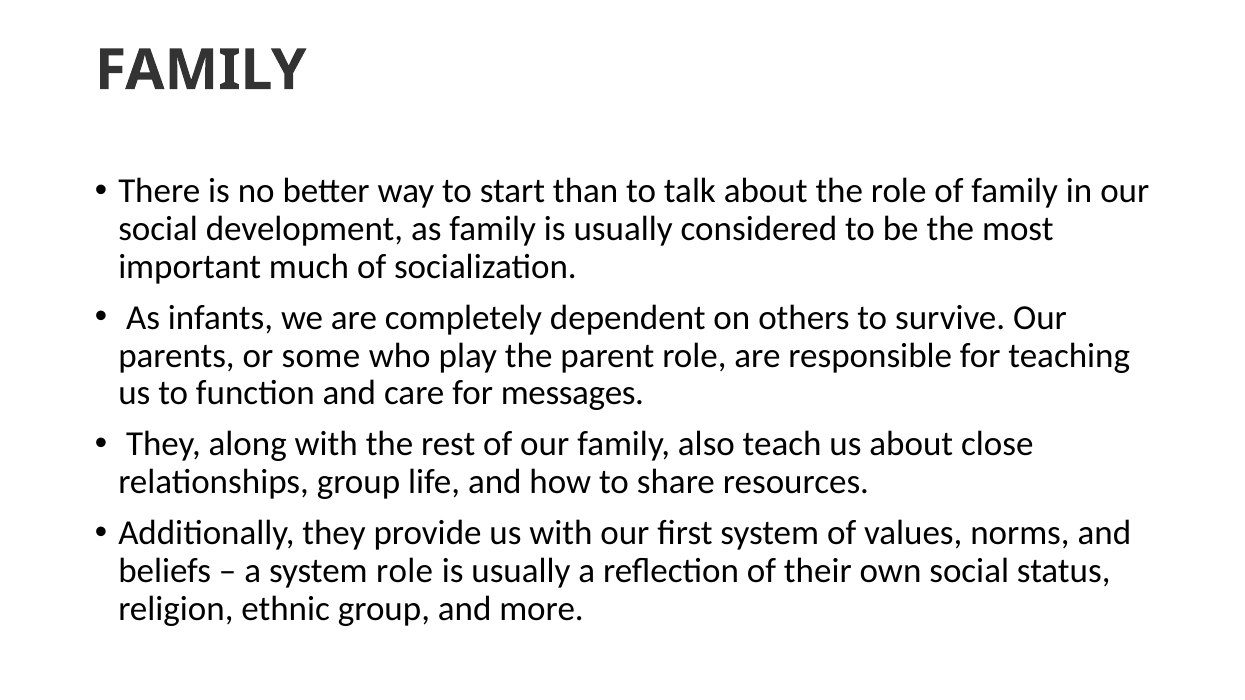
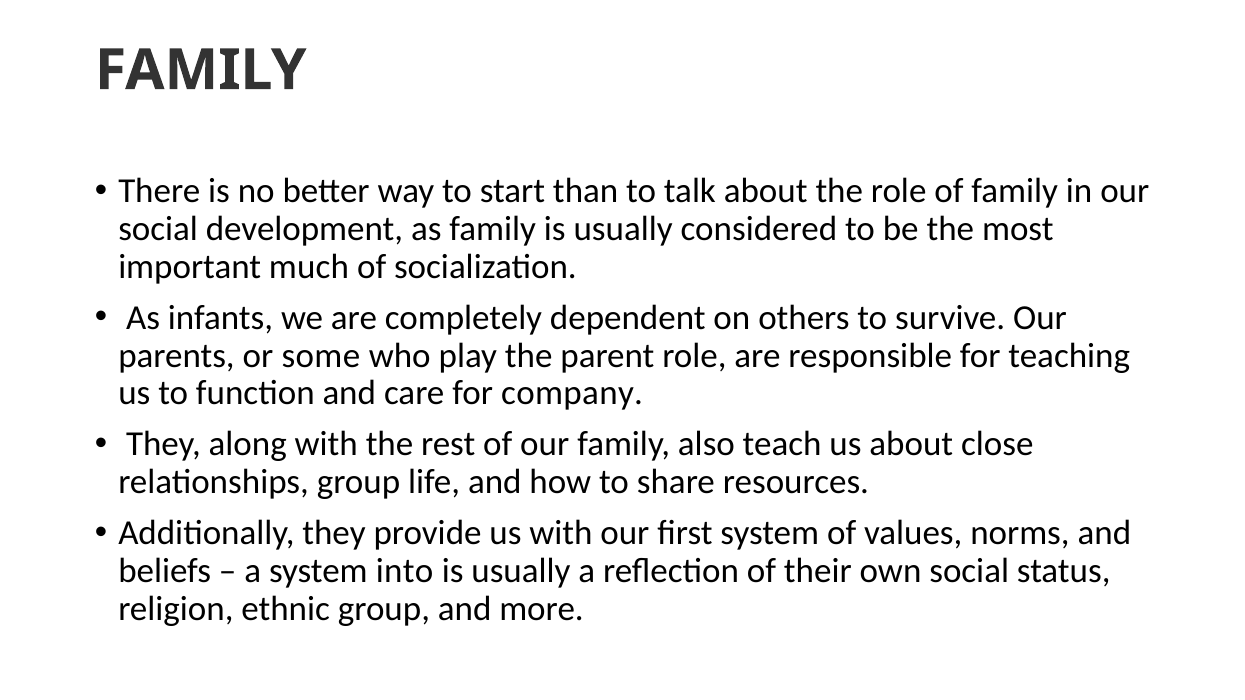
messages: messages -> company
system role: role -> into
